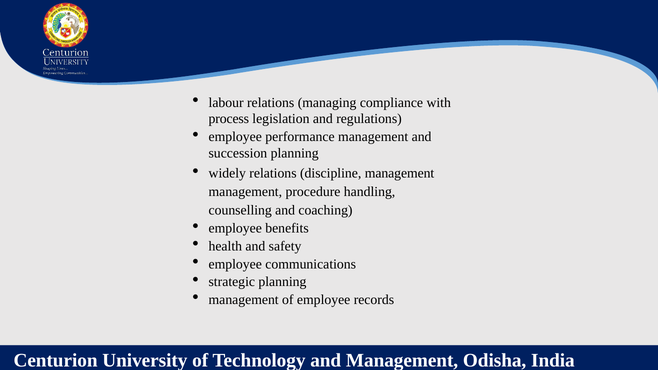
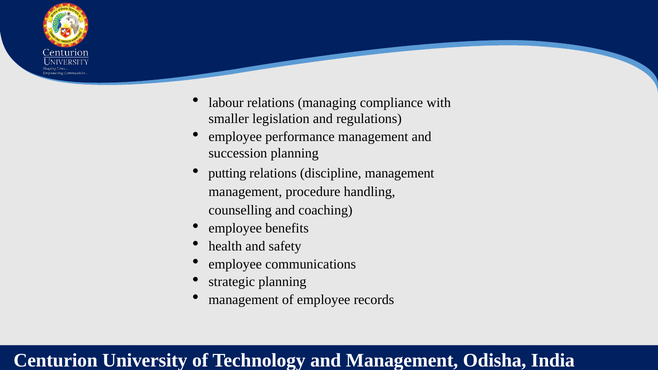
process: process -> smaller
widely: widely -> putting
